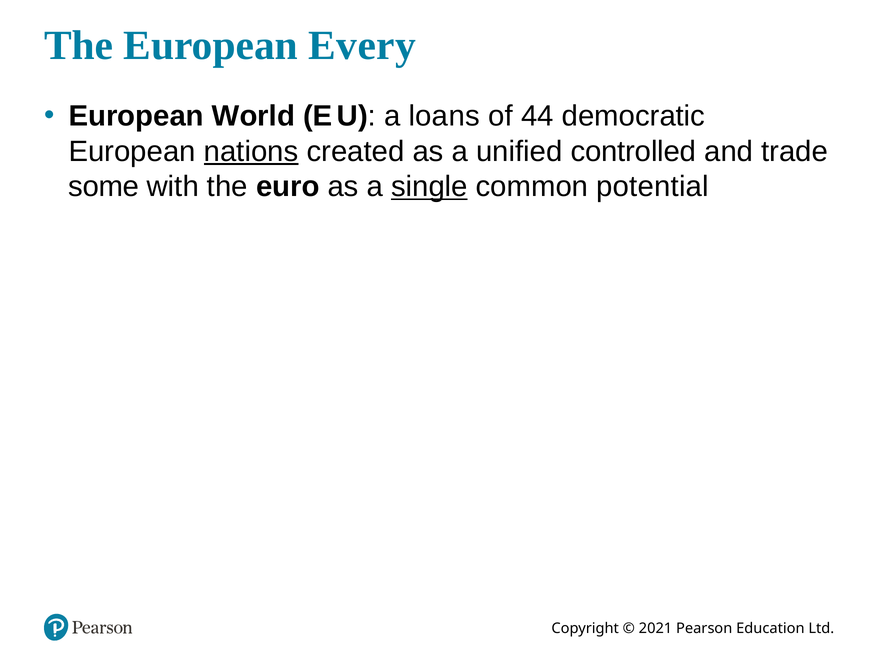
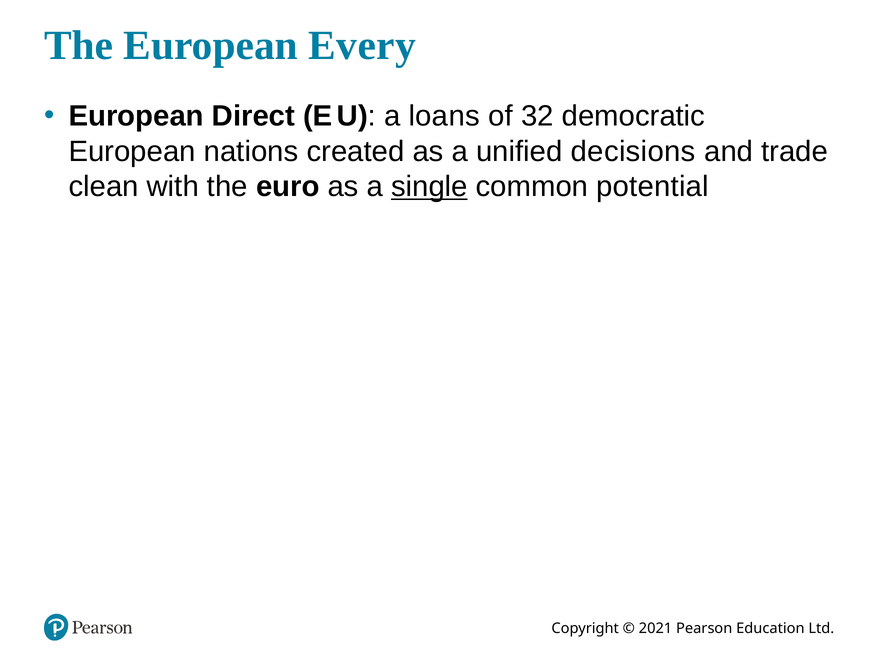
World: World -> Direct
44: 44 -> 32
nations underline: present -> none
controlled: controlled -> decisions
some: some -> clean
